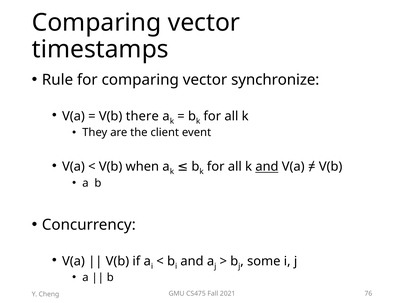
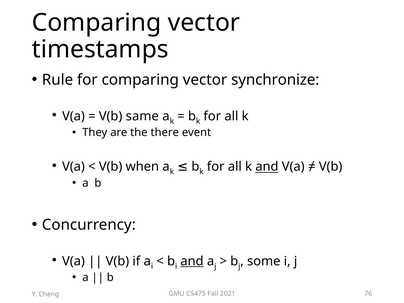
there: there -> same
client: client -> there
and at (192, 261) underline: none -> present
